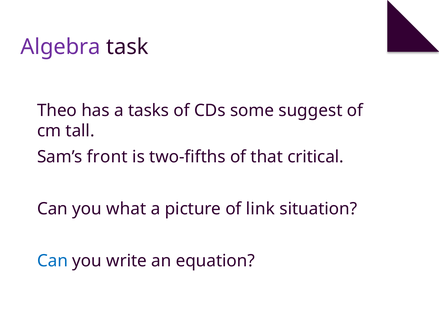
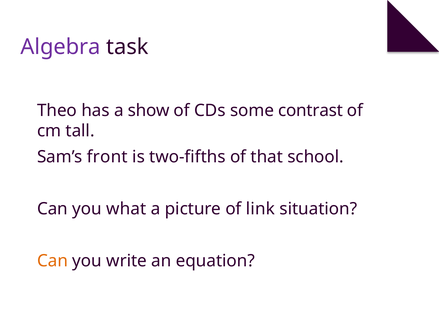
tasks: tasks -> show
suggest: suggest -> contrast
critical: critical -> school
Can at (52, 261) colour: blue -> orange
